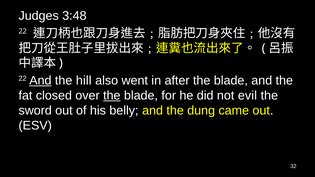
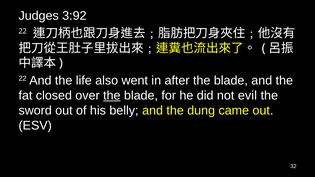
3:48: 3:48 -> 3:92
And at (40, 81) underline: present -> none
hill: hill -> life
